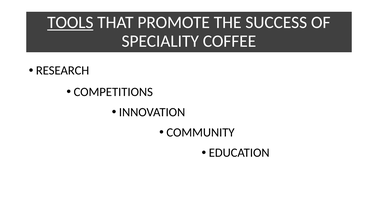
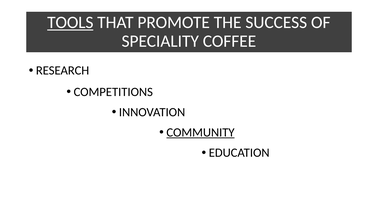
COMMUNITY underline: none -> present
